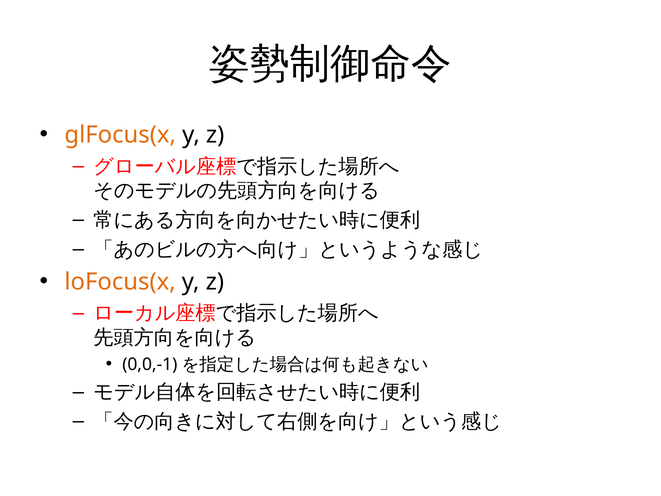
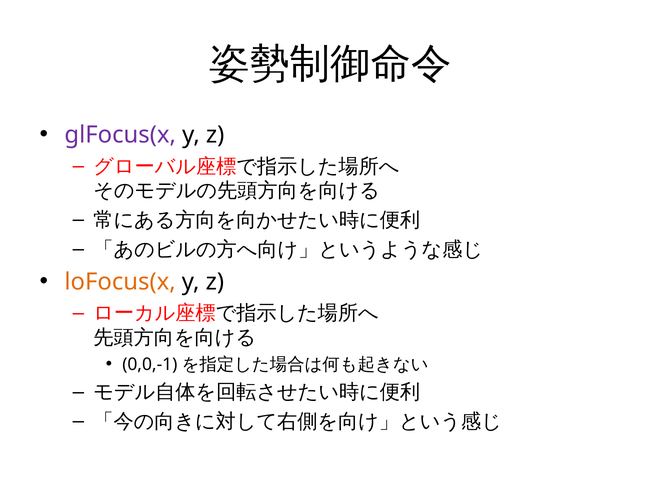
glFocus(x colour: orange -> purple
